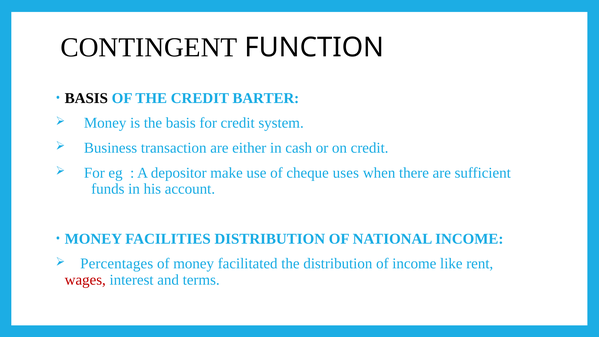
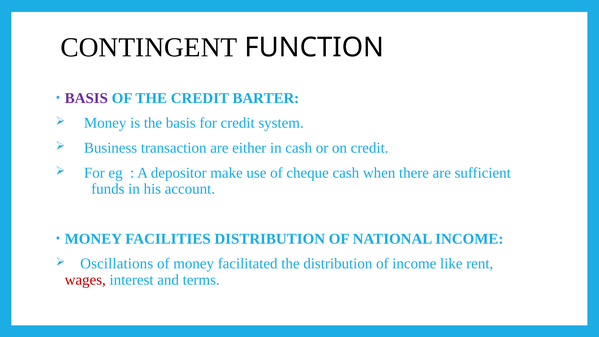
BASIS at (86, 98) colour: black -> purple
cheque uses: uses -> cash
Percentages: Percentages -> Oscillations
